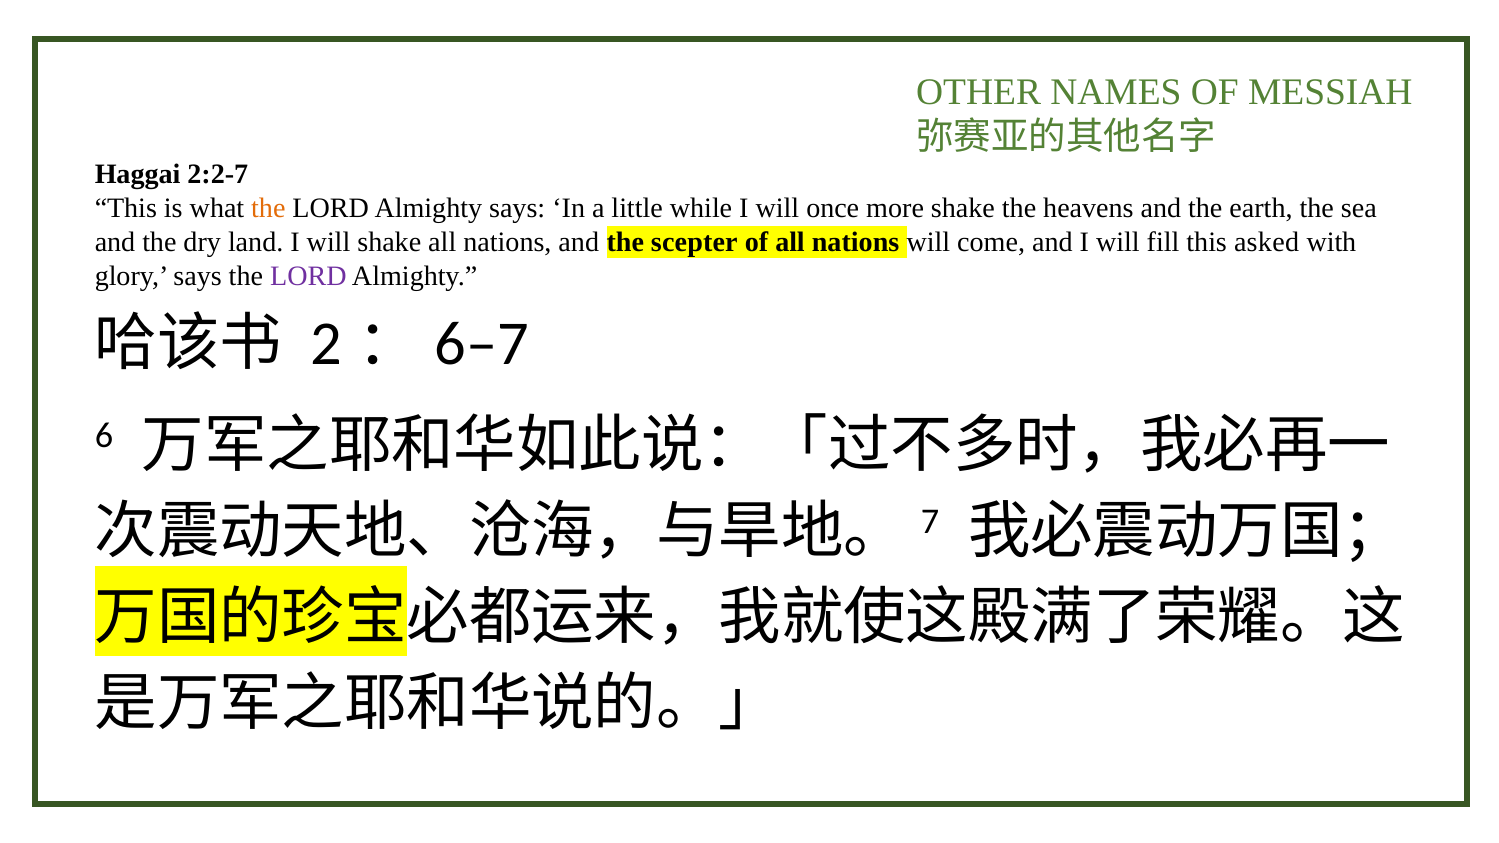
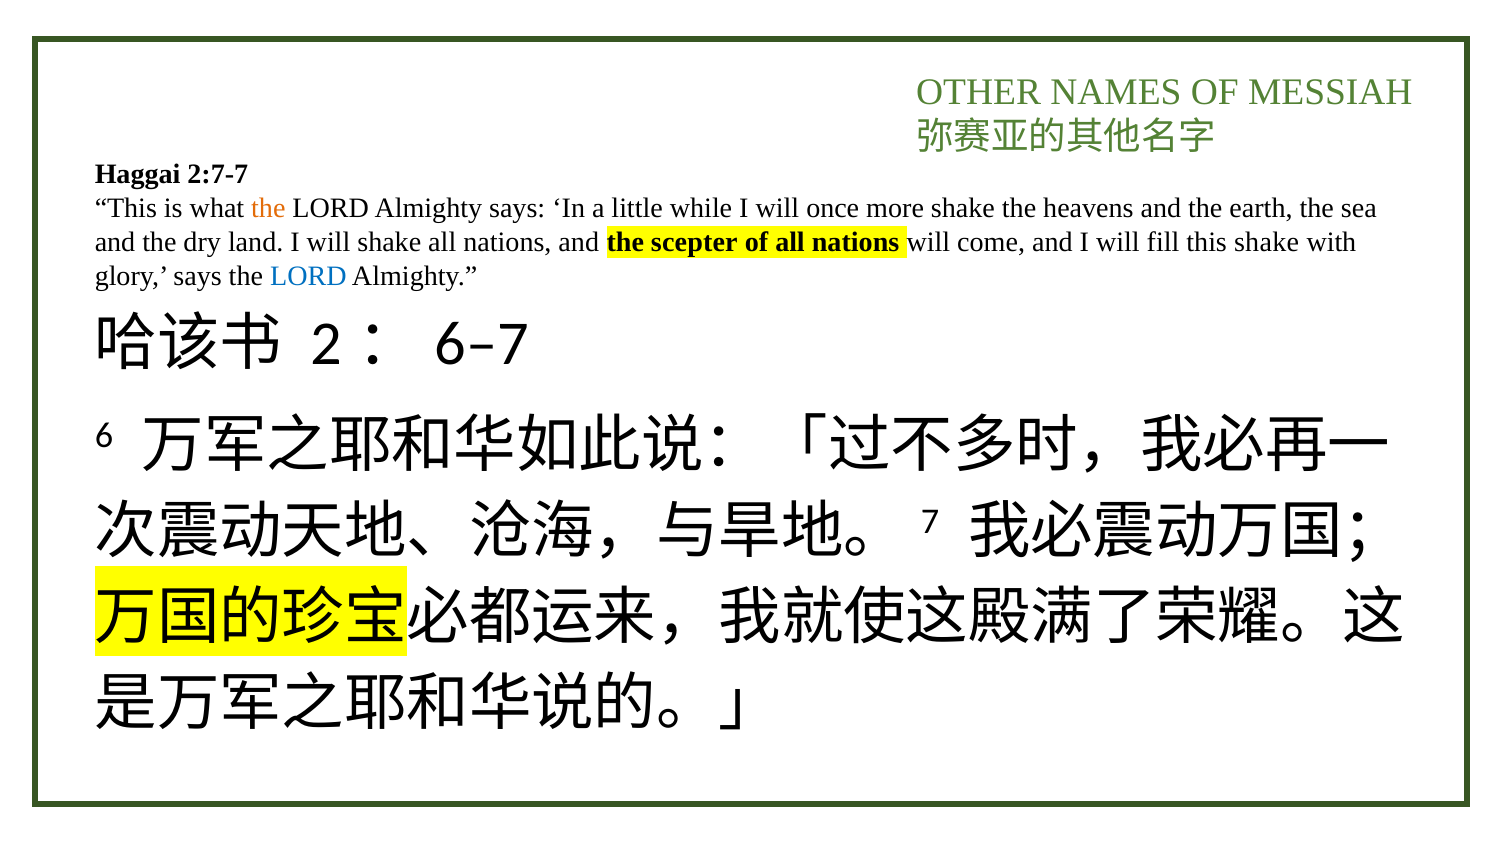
2:2-7: 2:2-7 -> 2:7-7
this asked: asked -> shake
LORD at (308, 276) colour: purple -> blue
